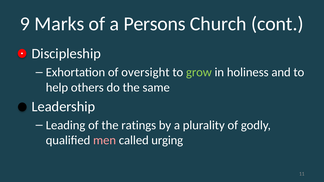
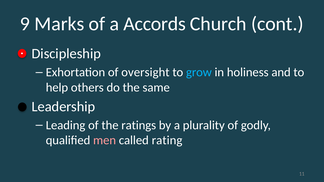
Persons: Persons -> Accords
grow colour: light green -> light blue
urging: urging -> rating
